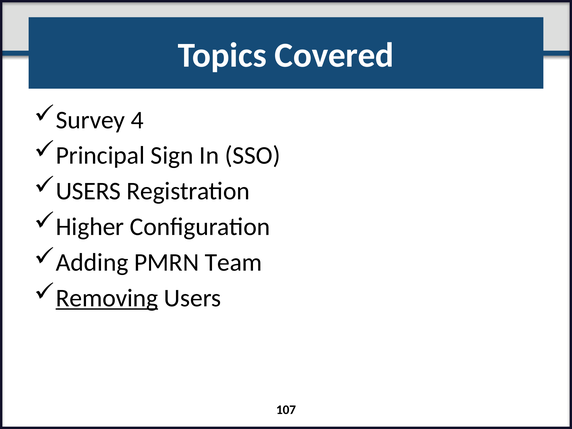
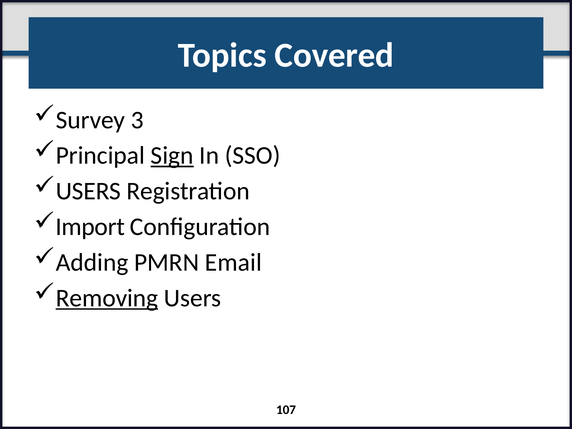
4: 4 -> 3
Sign underline: none -> present
Higher: Higher -> Import
Team: Team -> Email
